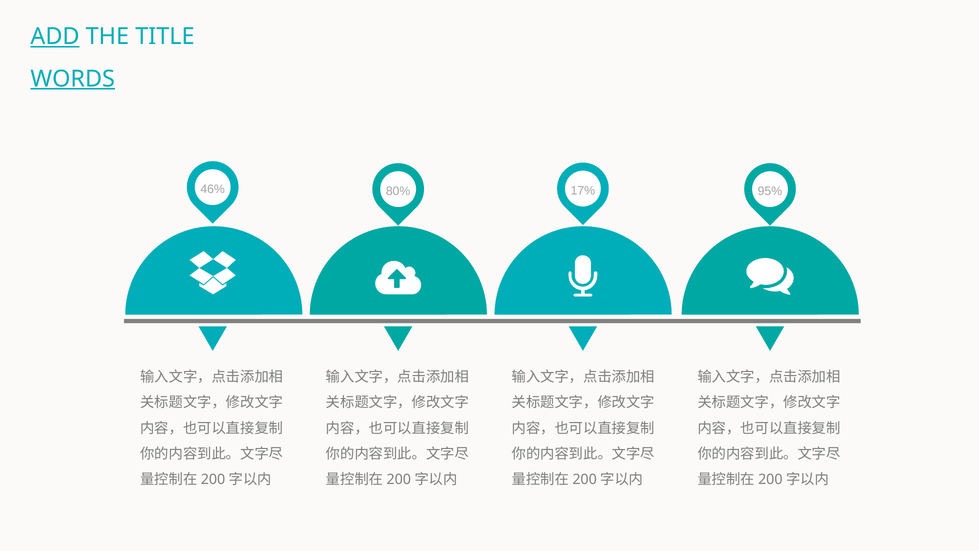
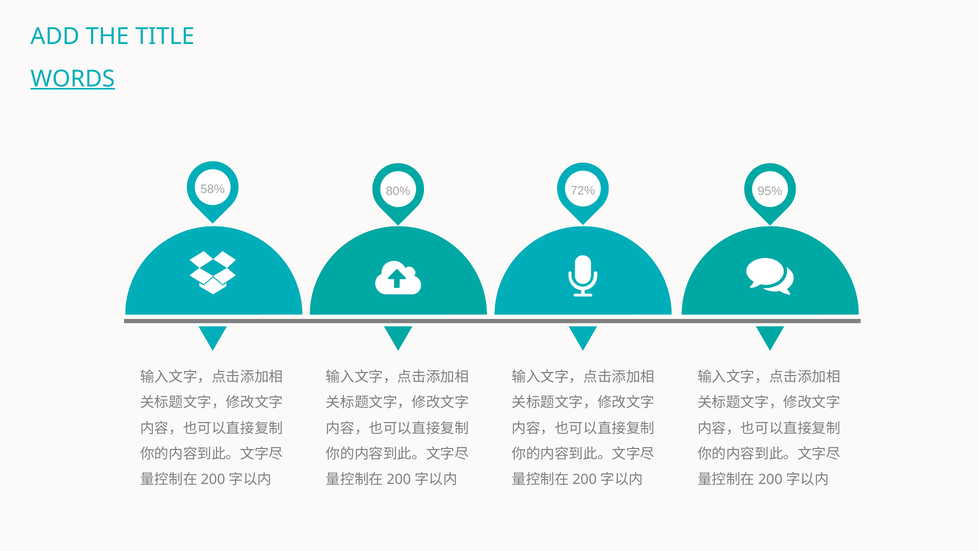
ADD underline: present -> none
46%: 46% -> 58%
17%: 17% -> 72%
